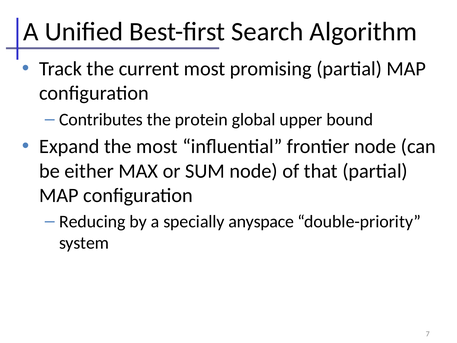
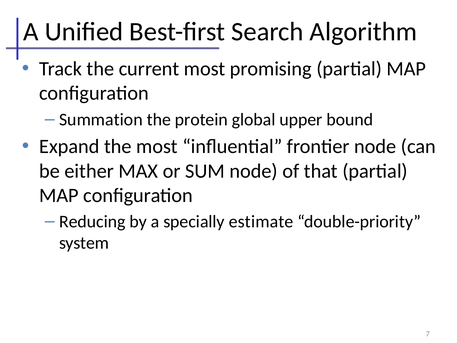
Contributes: Contributes -> Summation
anyspace: anyspace -> estimate
